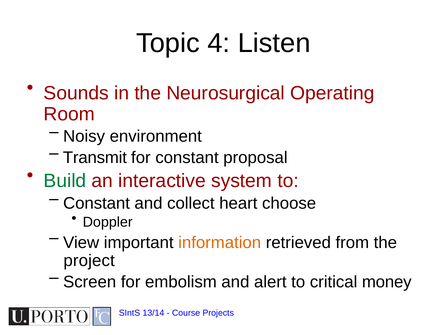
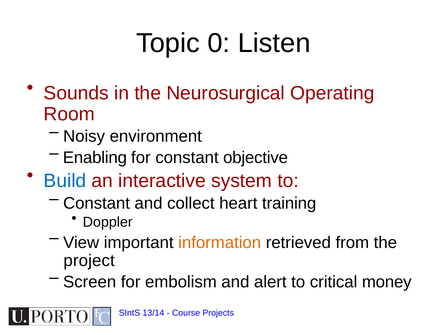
4: 4 -> 0
Transmit: Transmit -> Enabling
proposal: proposal -> objective
Build colour: green -> blue
choose: choose -> training
